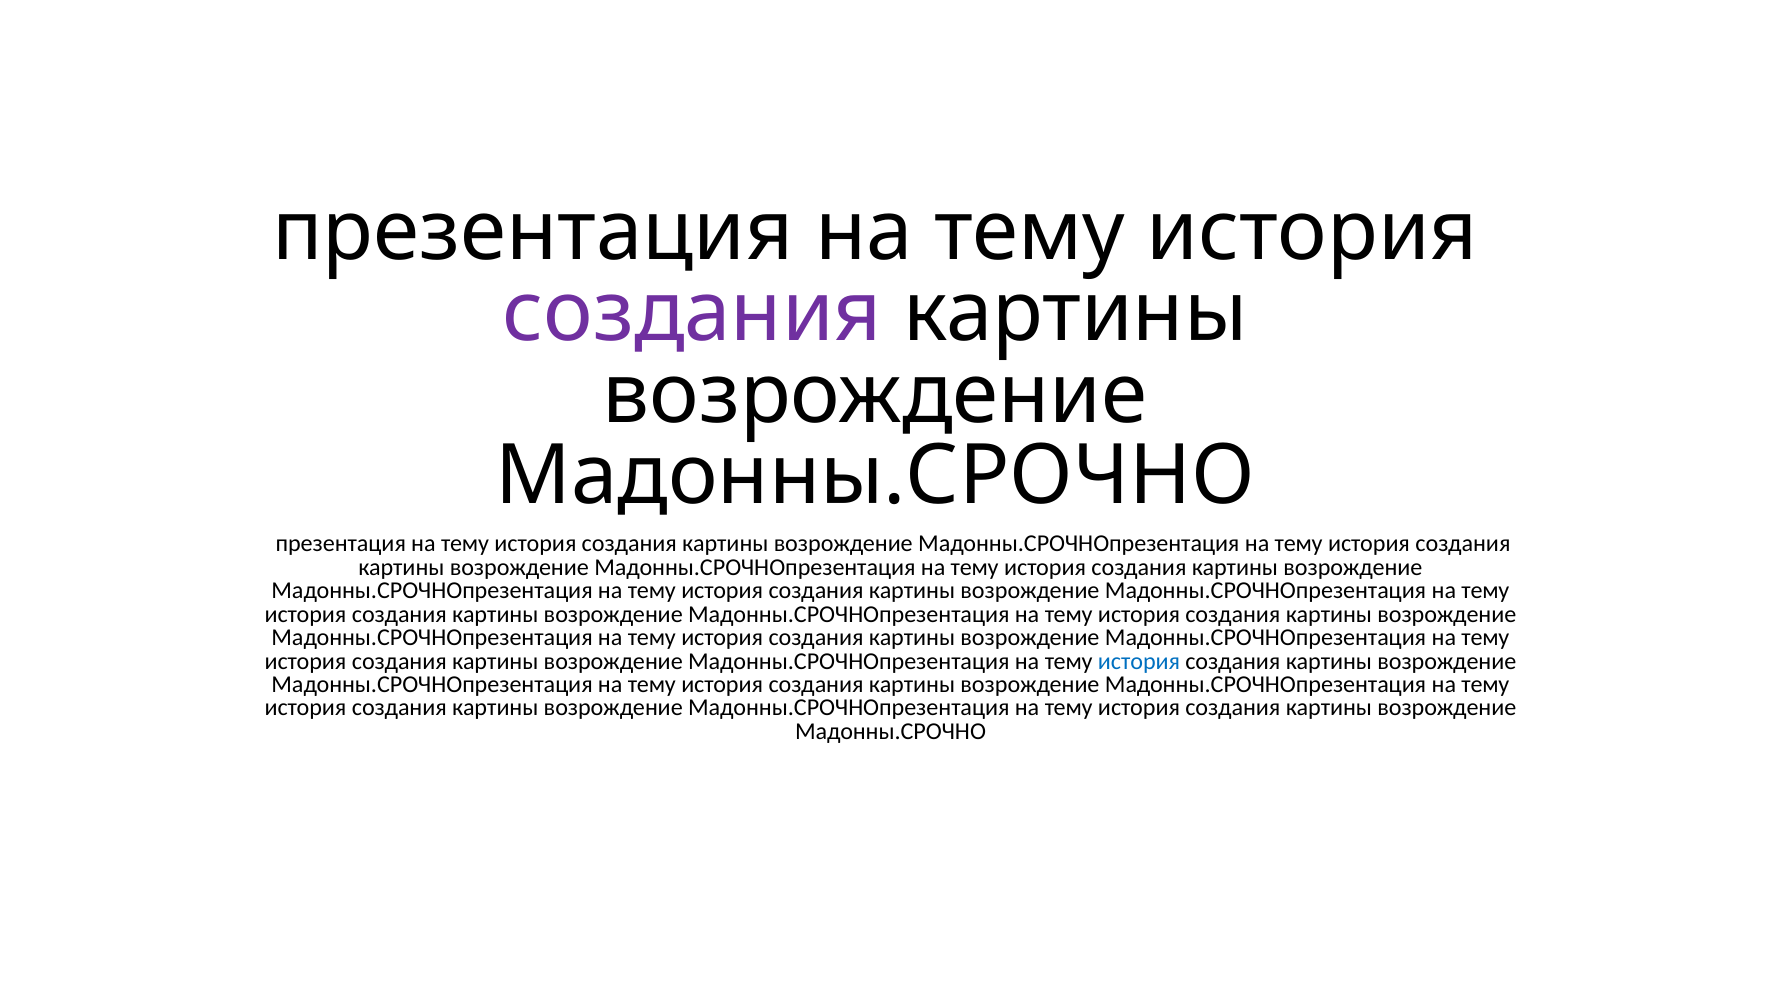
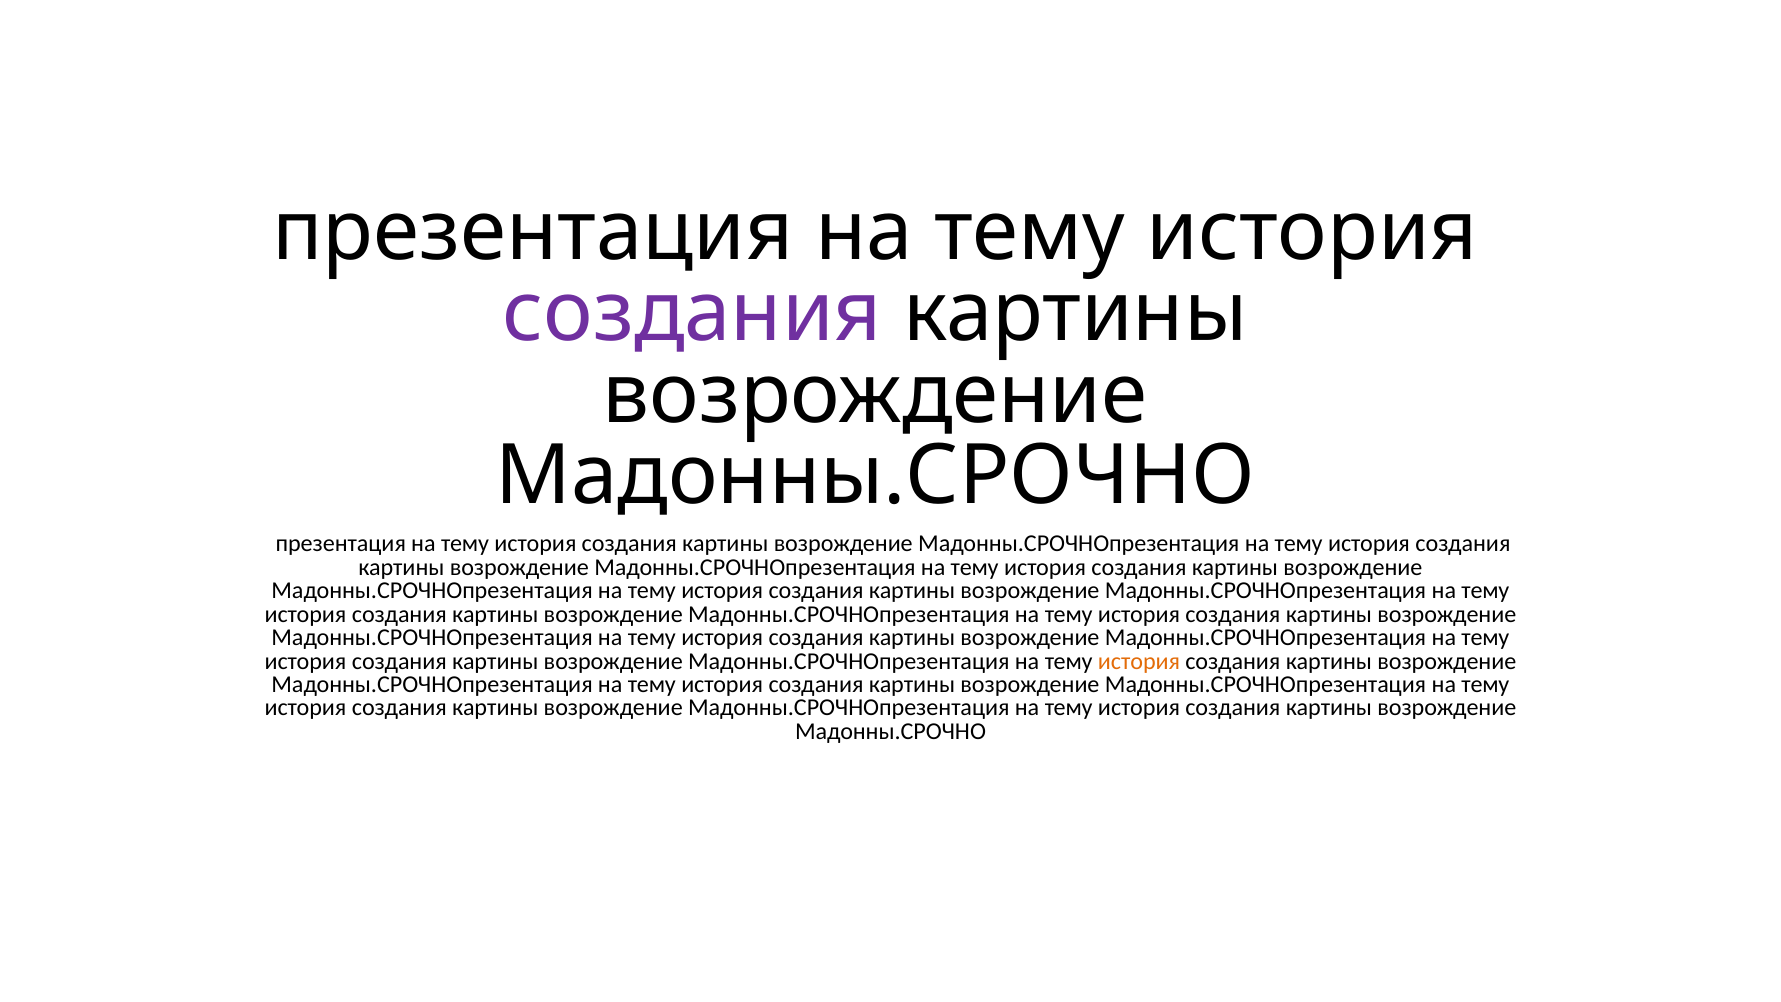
история at (1139, 661) colour: blue -> orange
